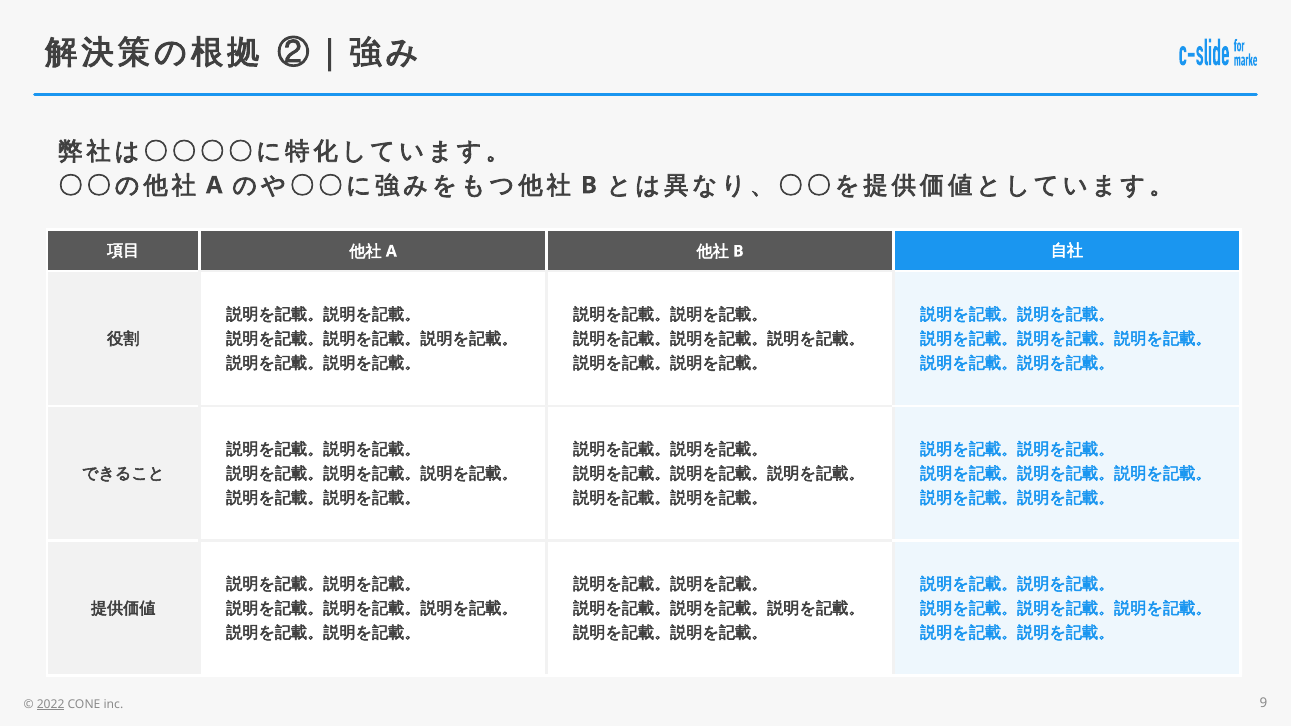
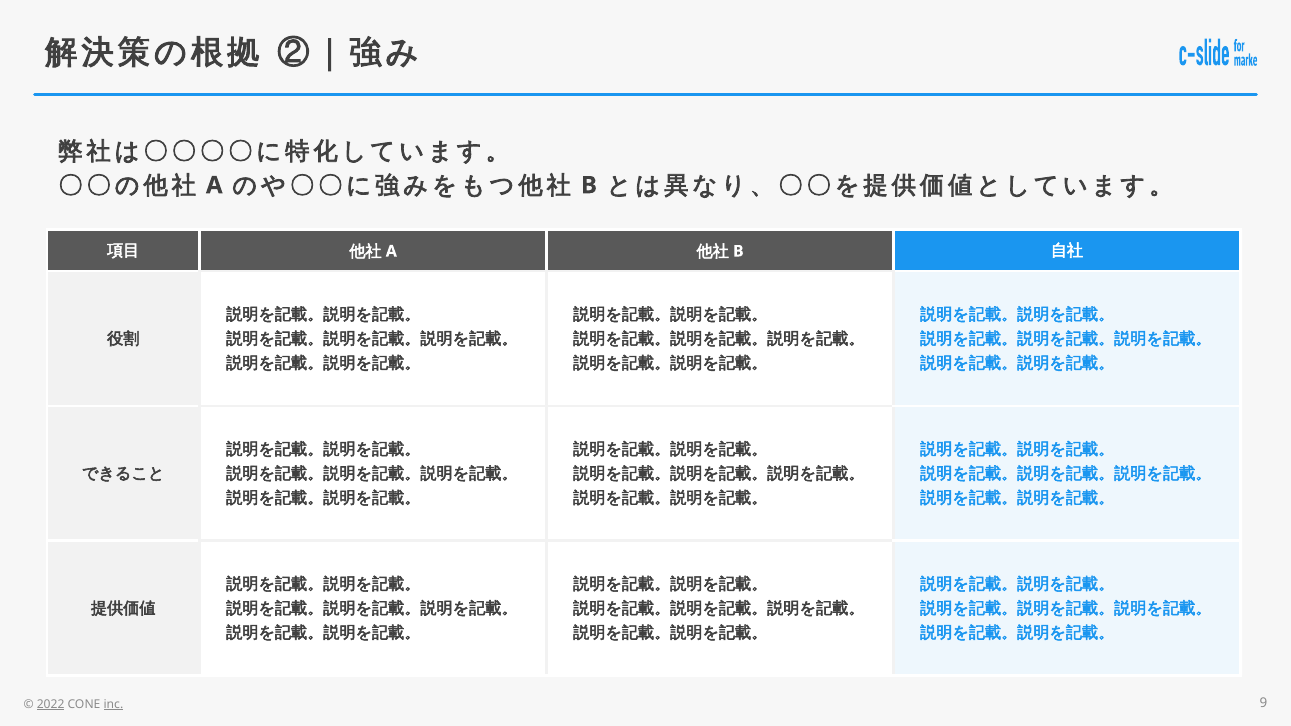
inc underline: none -> present
